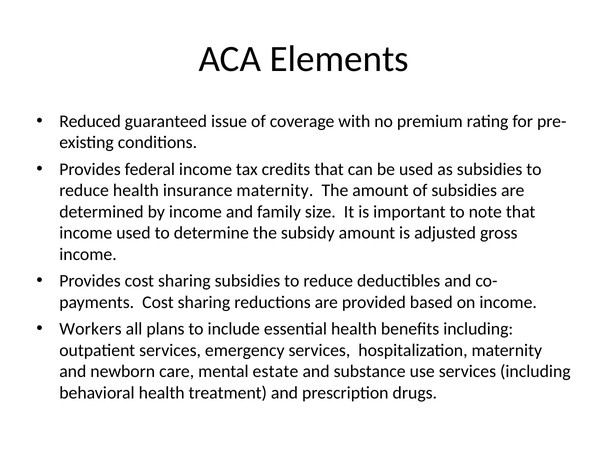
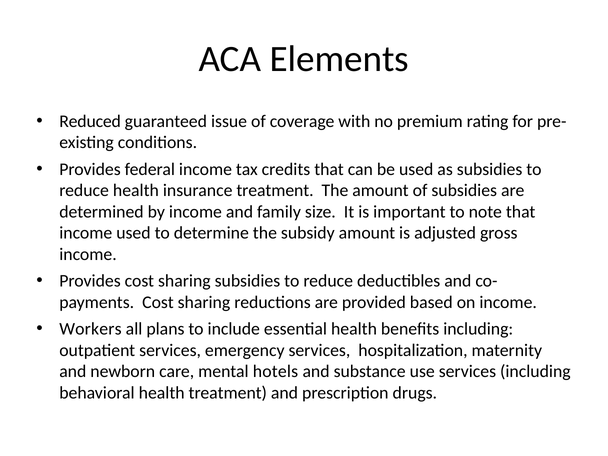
insurance maternity: maternity -> treatment
estate: estate -> hotels
